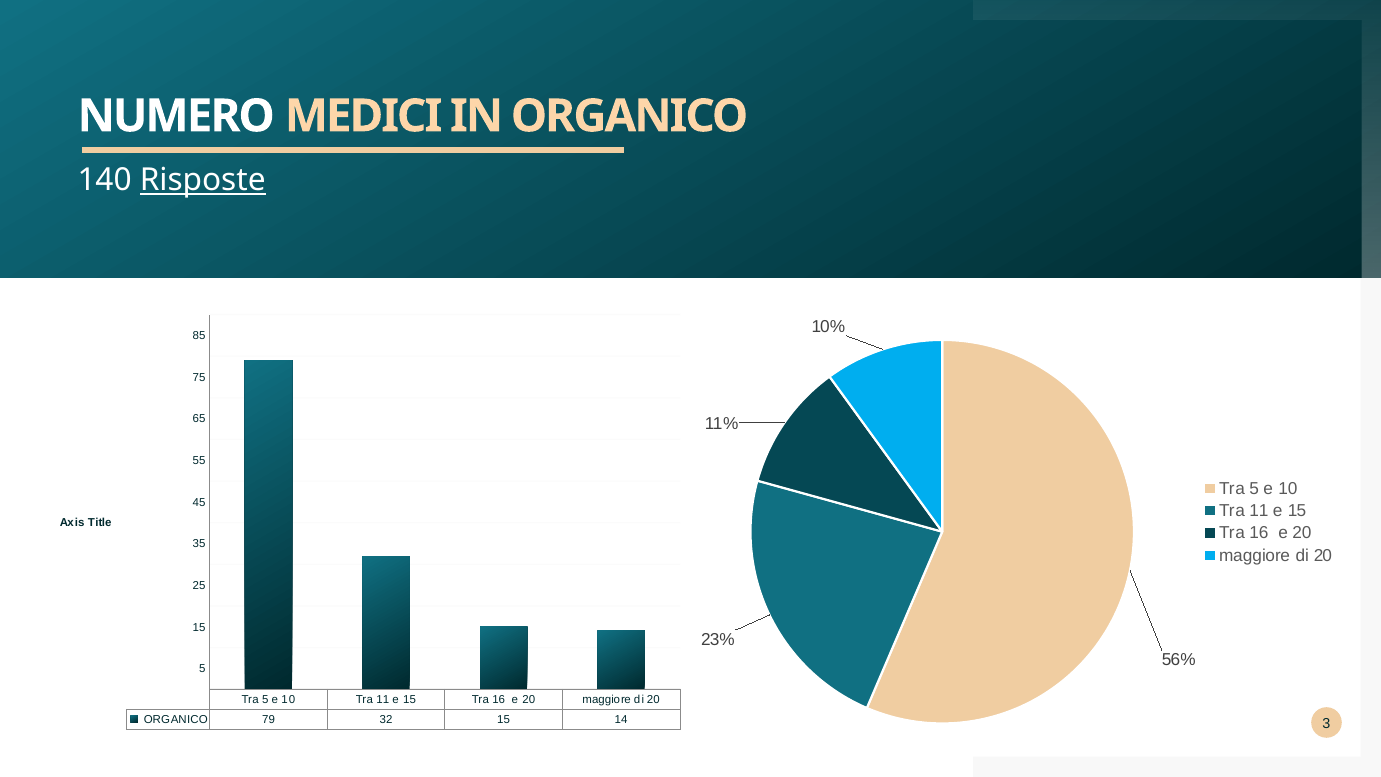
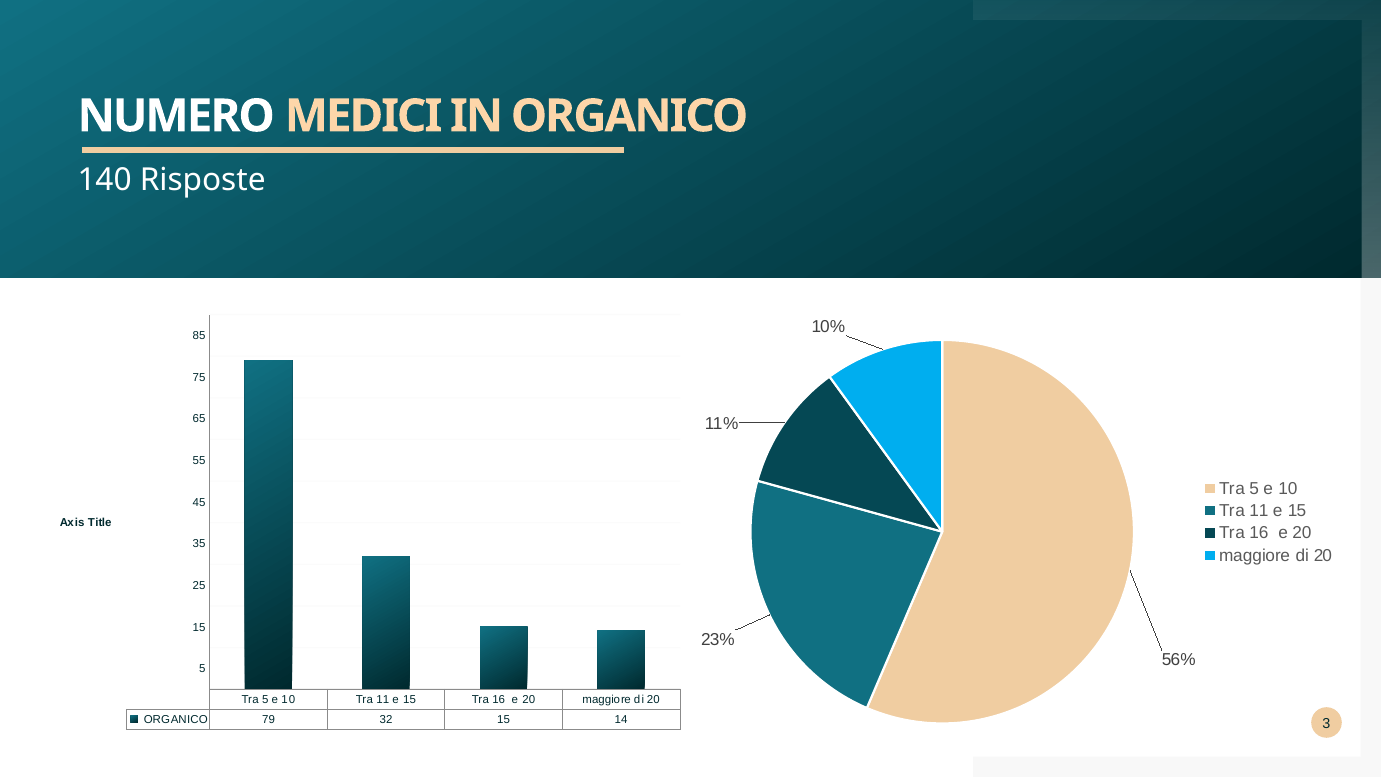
Risposte underline: present -> none
